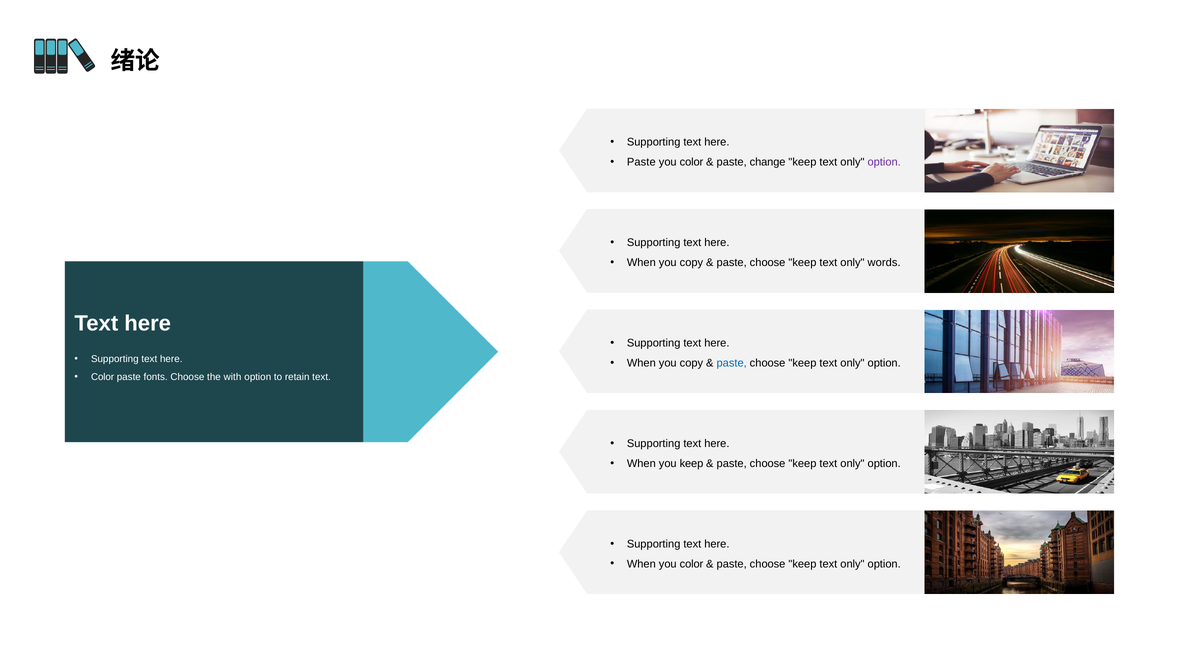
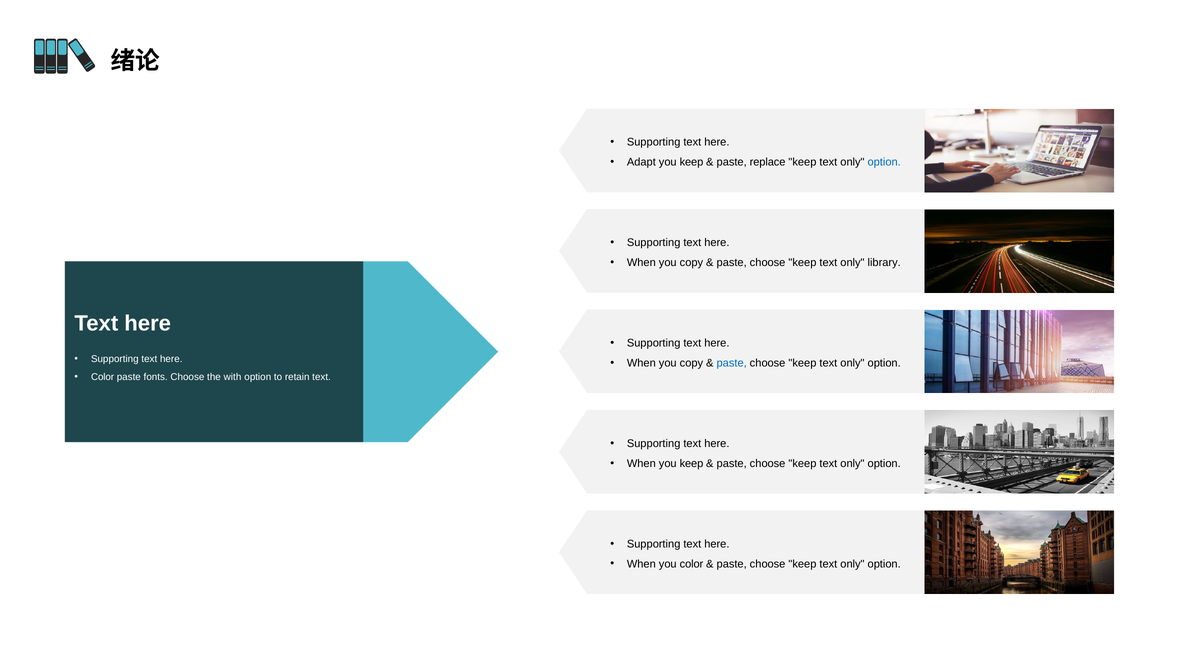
Paste at (641, 162): Paste -> Adapt
color at (691, 162): color -> keep
change: change -> replace
option at (884, 162) colour: purple -> blue
words: words -> library
